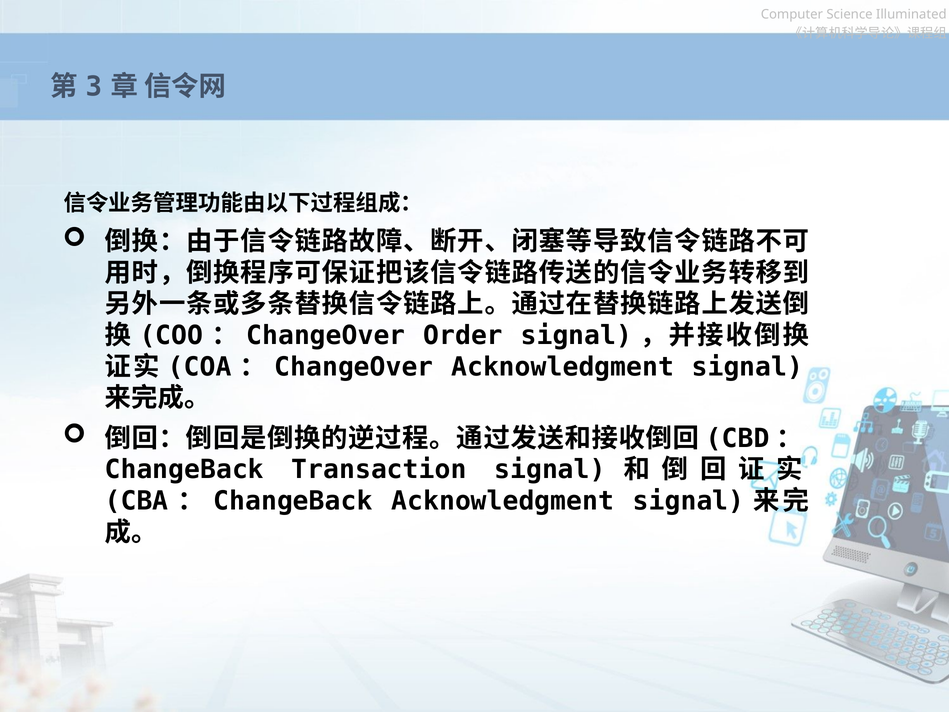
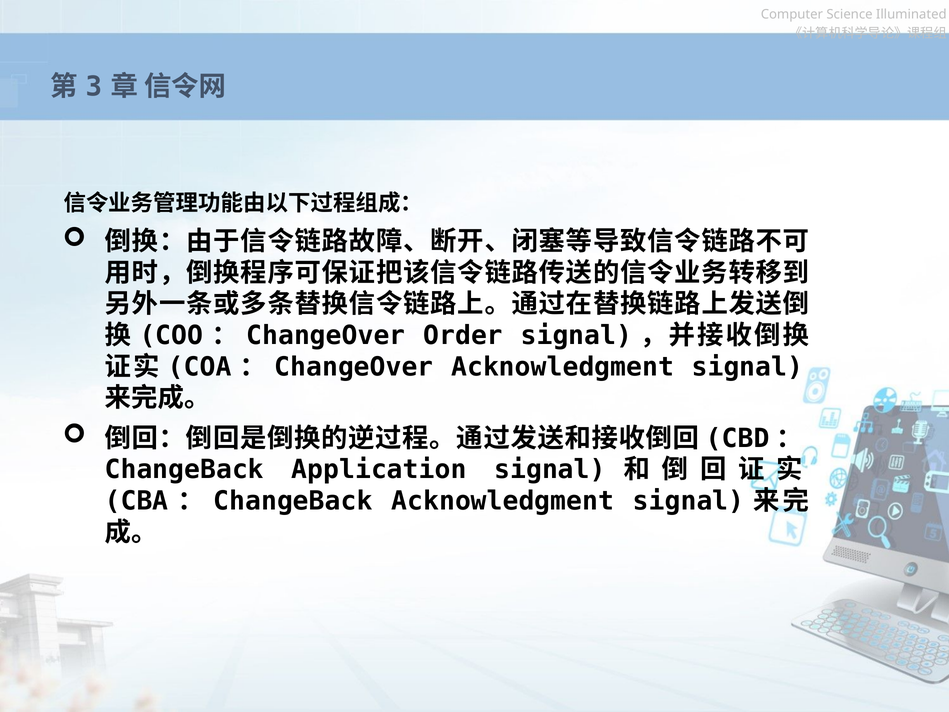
Transaction: Transaction -> Application
